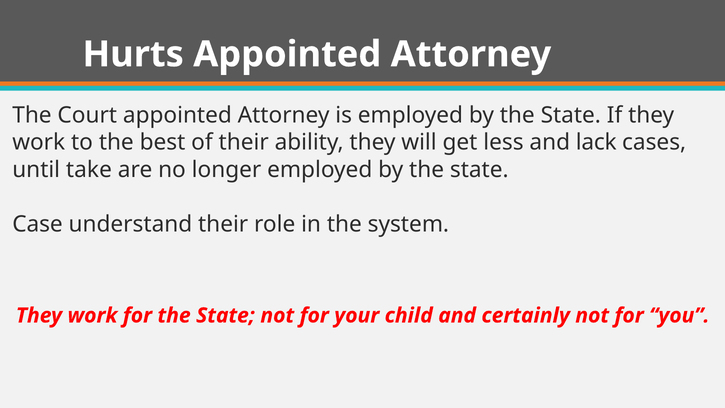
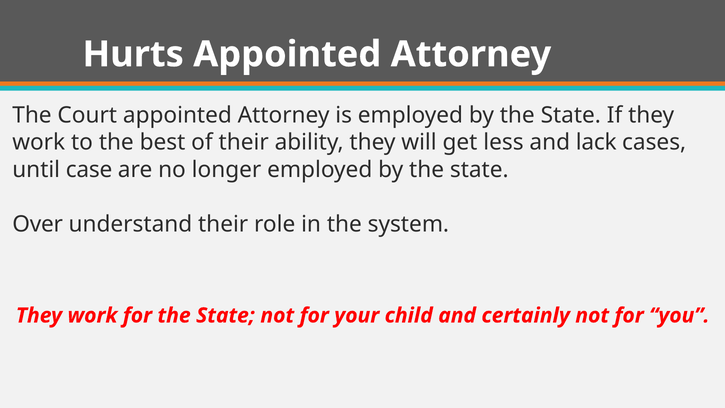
take: take -> case
Case: Case -> Over
